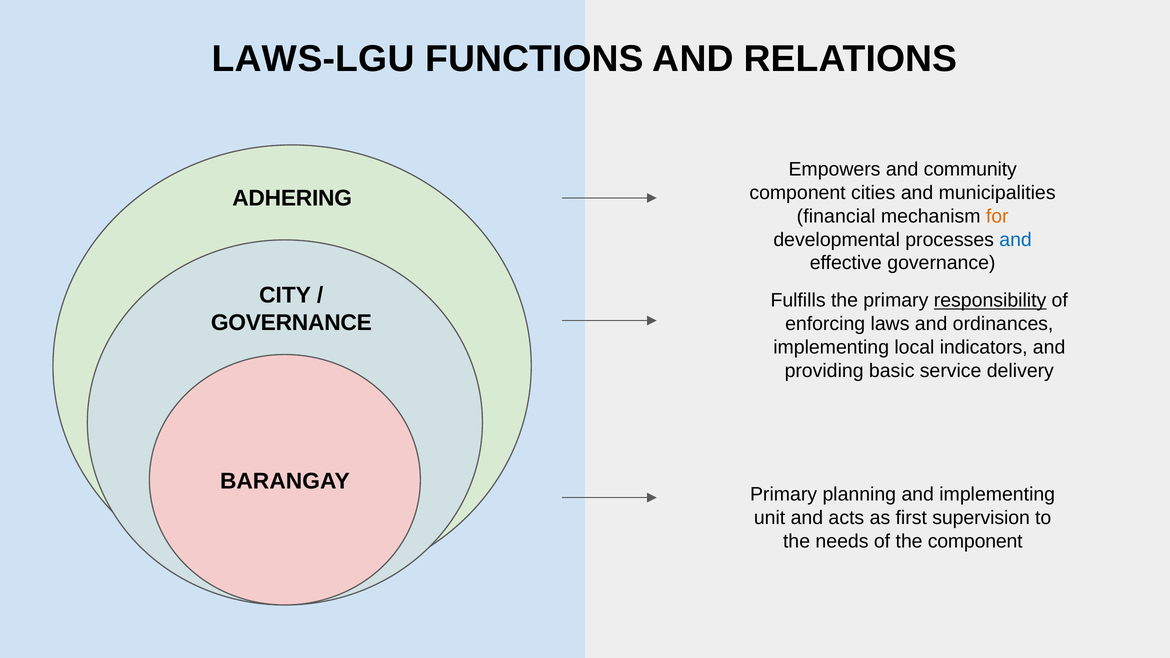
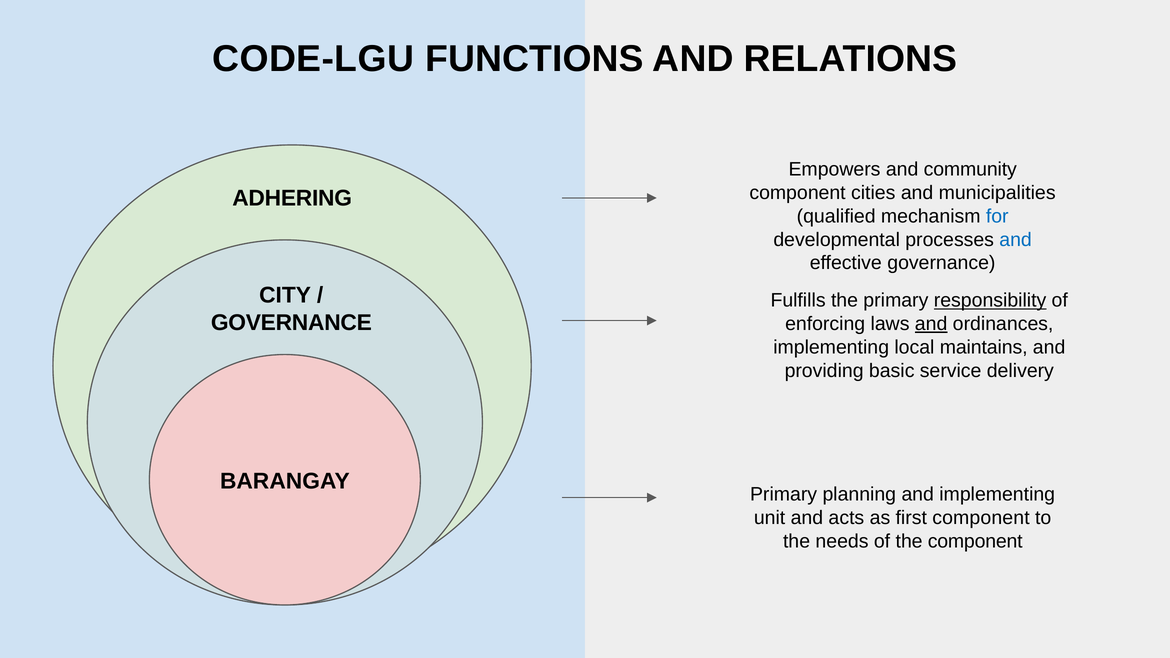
LAWS-LGU: LAWS-LGU -> CODE-LGU
financial: financial -> qualified
for colour: orange -> blue
and at (931, 324) underline: none -> present
indicators: indicators -> maintains
first supervision: supervision -> component
